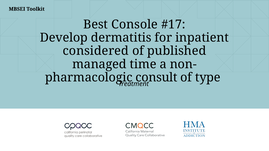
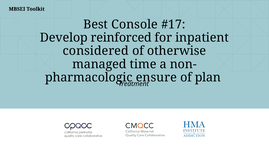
dermatitis: dermatitis -> reinforced
published: published -> otherwise
consult: consult -> ensure
type: type -> plan
